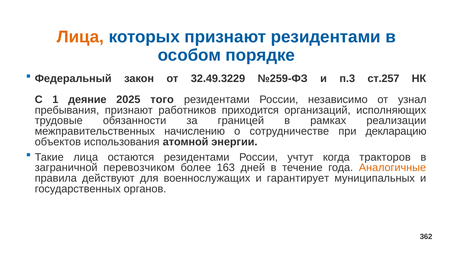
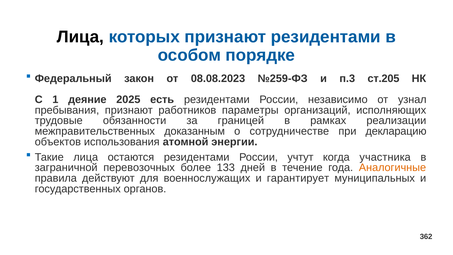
Лица at (80, 37) colour: orange -> black
32.49.3229: 32.49.3229 -> 08.08.2023
ст.257: ст.257 -> ст.205
того: того -> есть
приходится: приходится -> параметры
начислению: начислению -> доказанным
тракторов: тракторов -> участника
перевозчиком: перевозчиком -> перевозочных
163: 163 -> 133
